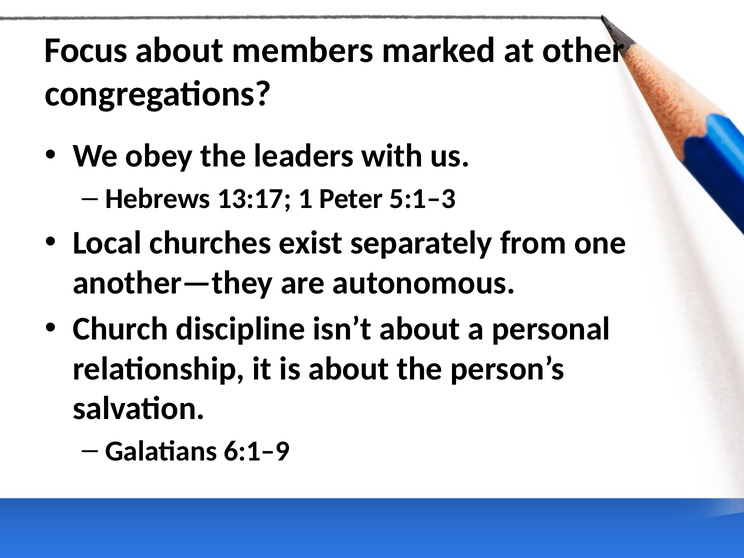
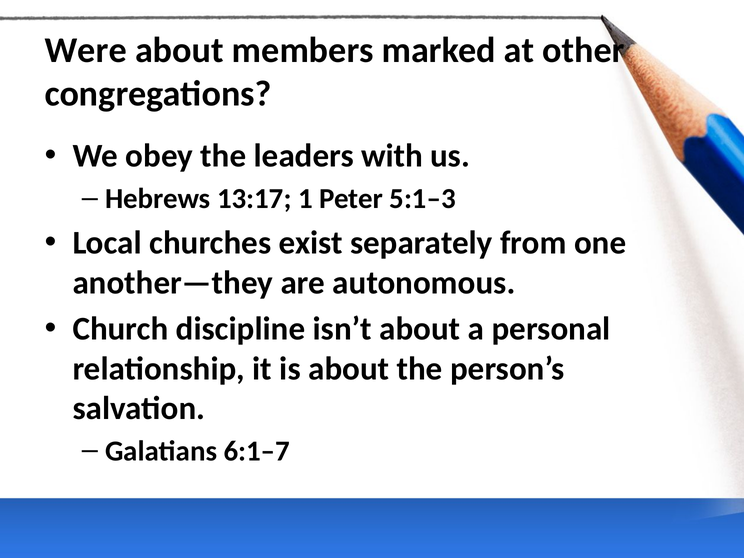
Focus: Focus -> Were
6:1–9: 6:1–9 -> 6:1–7
